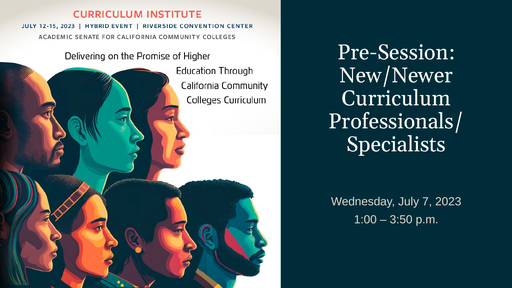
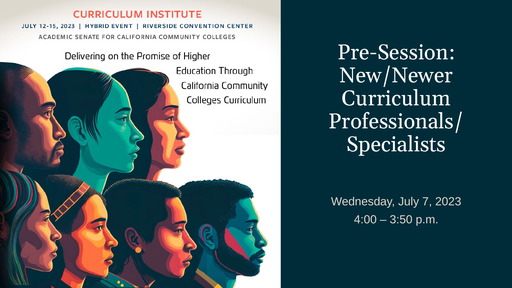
1:00: 1:00 -> 4:00
